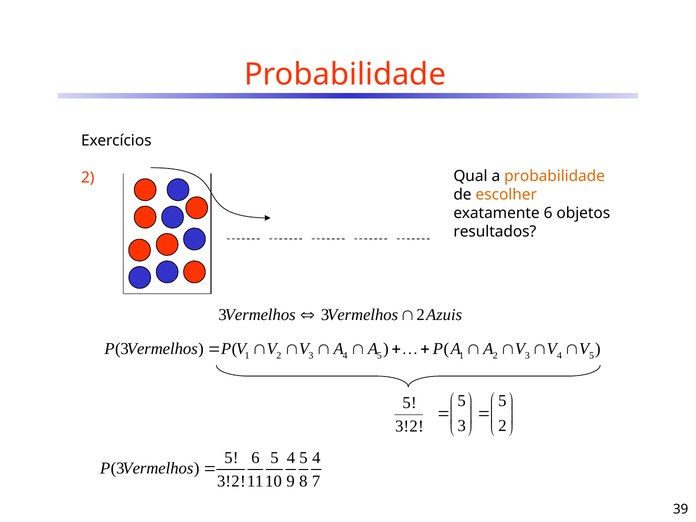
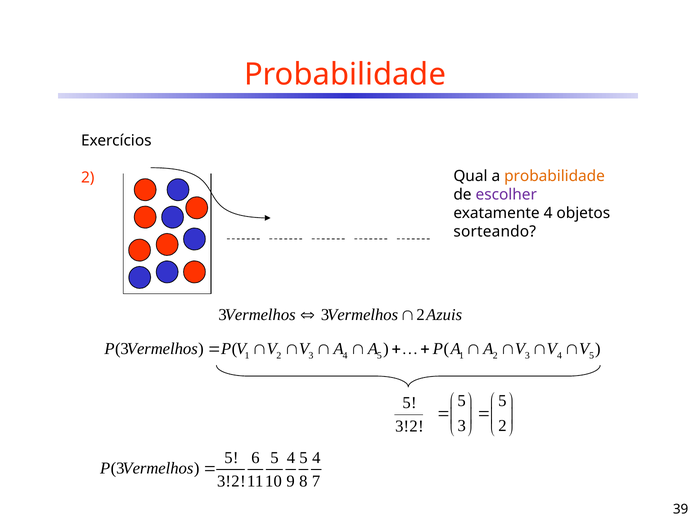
escolher colour: orange -> purple
exatamente 6: 6 -> 4
resultados: resultados -> sorteando
